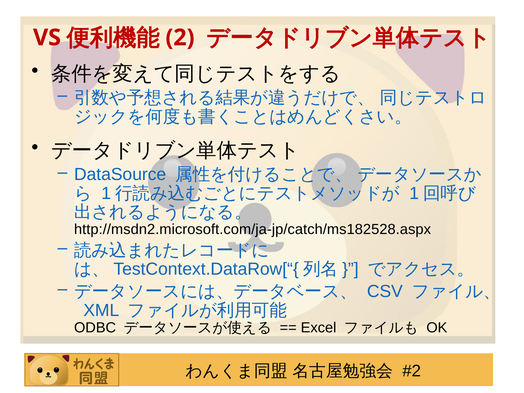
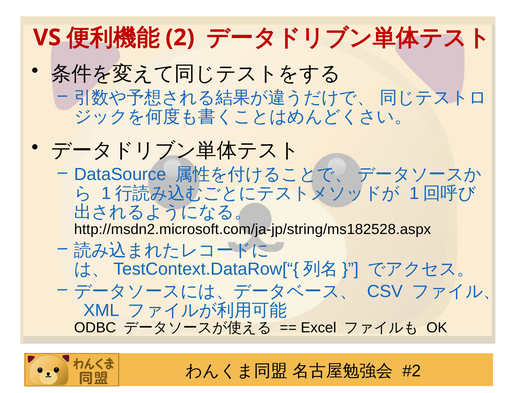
http://msdn2.microsoft.com/ja-jp/catch/ms182528.aspx: http://msdn2.microsoft.com/ja-jp/catch/ms182528.aspx -> http://msdn2.microsoft.com/ja-jp/string/ms182528.aspx
